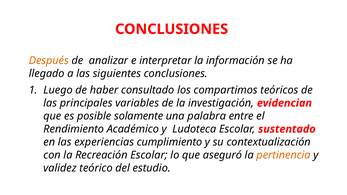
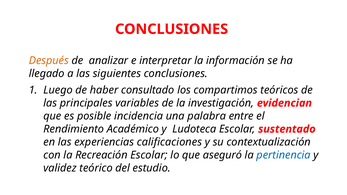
solamente: solamente -> incidencia
cumplimiento: cumplimiento -> calificaciones
pertinencia colour: orange -> blue
